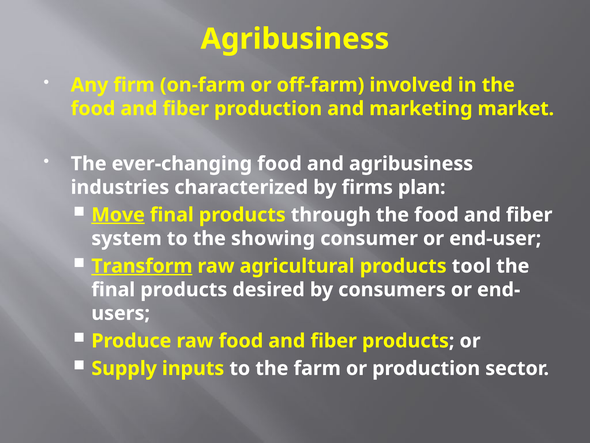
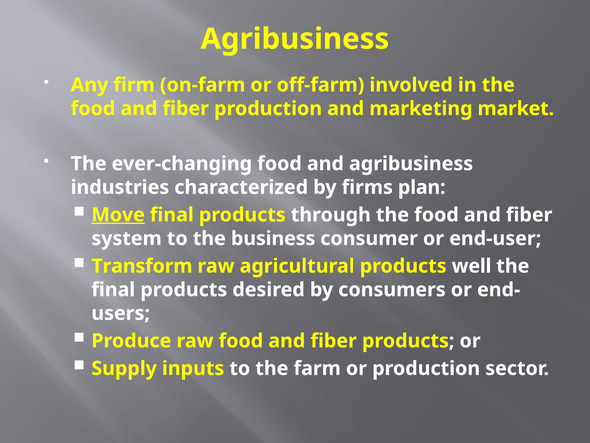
showing: showing -> business
Transform underline: present -> none
tool: tool -> well
